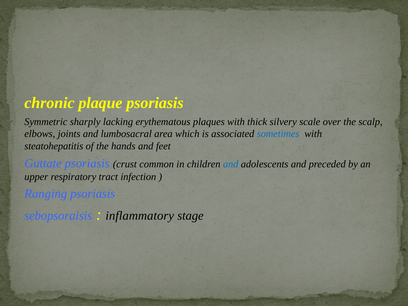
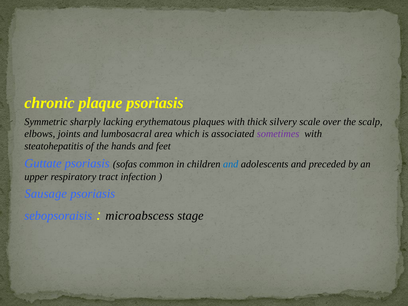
sometimes colour: blue -> purple
crust: crust -> sofas
Ranging: Ranging -> Sausage
inflammatory: inflammatory -> microabscess
